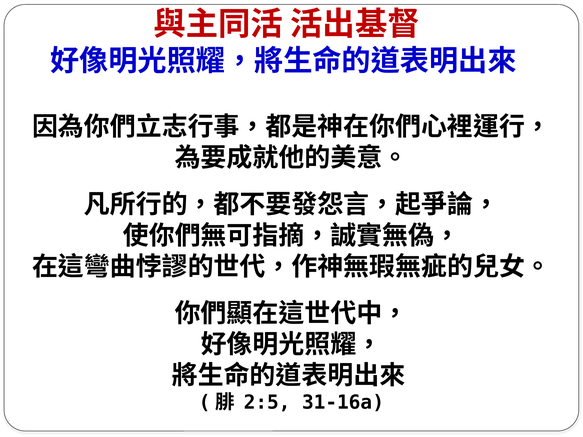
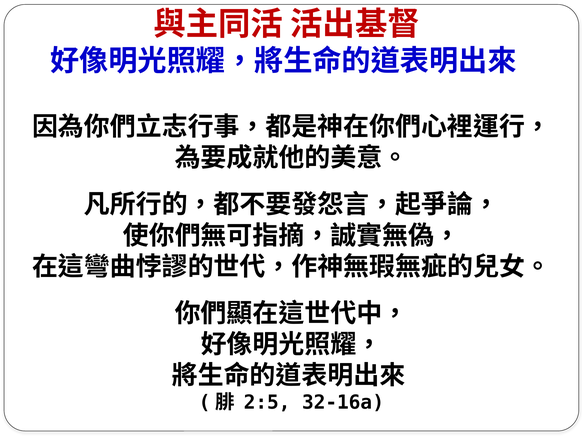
31-16a: 31-16a -> 32-16a
